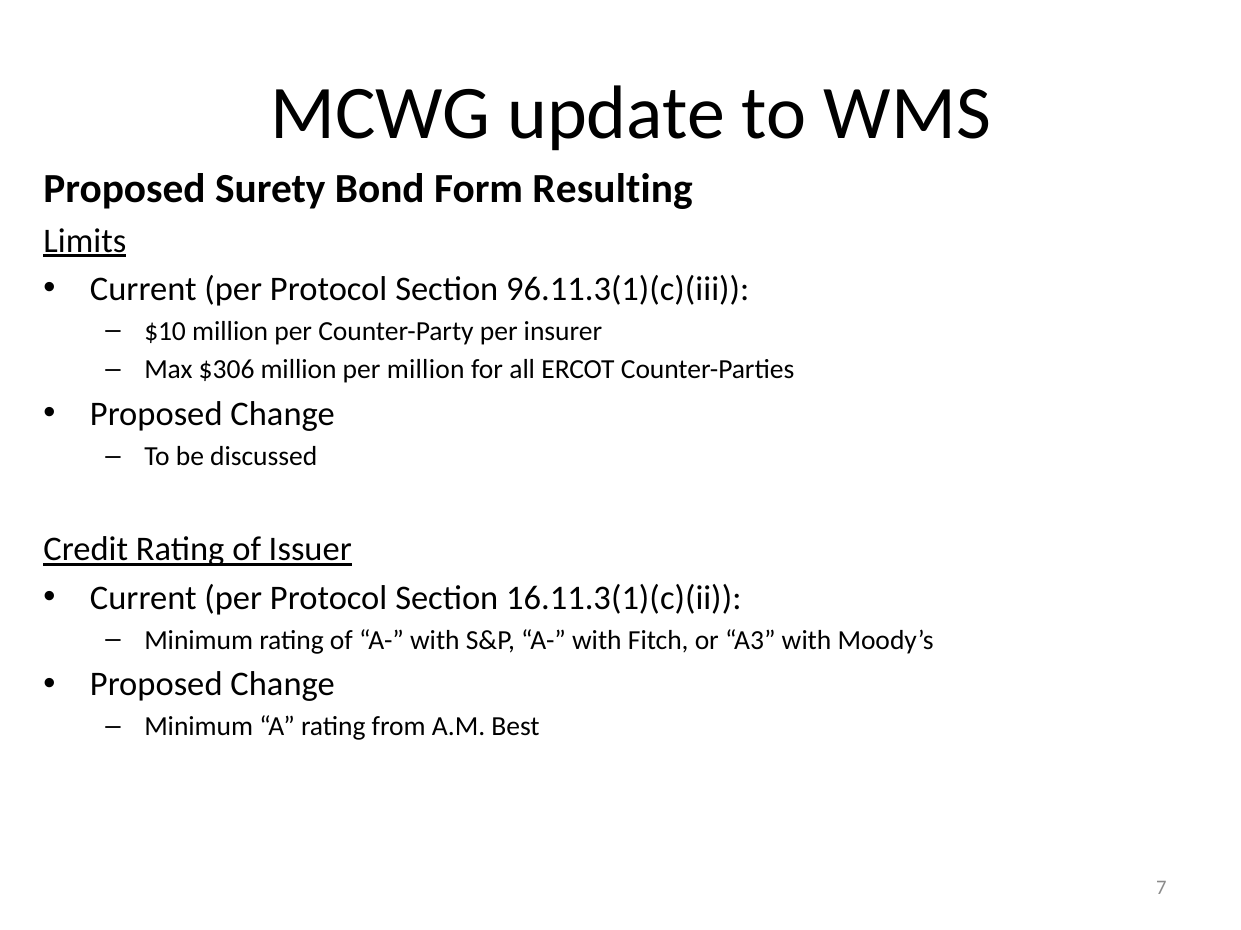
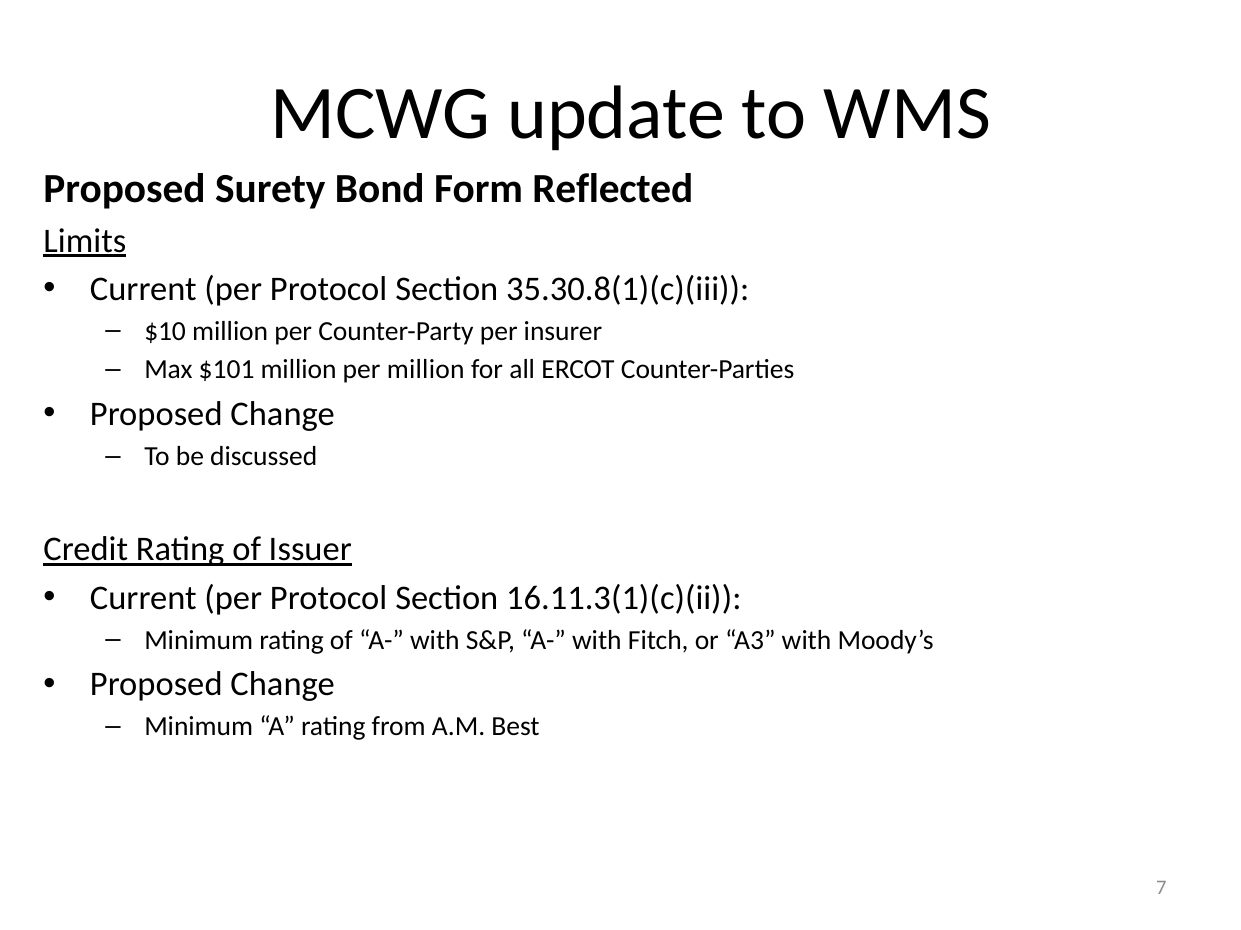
Resulting: Resulting -> Reflected
96.11.3(1)(c)(iii: 96.11.3(1)(c)(iii -> 35.30.8(1)(c)(iii
$306: $306 -> $101
